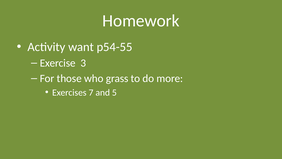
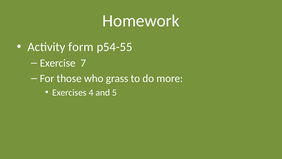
want: want -> form
3: 3 -> 7
7: 7 -> 4
